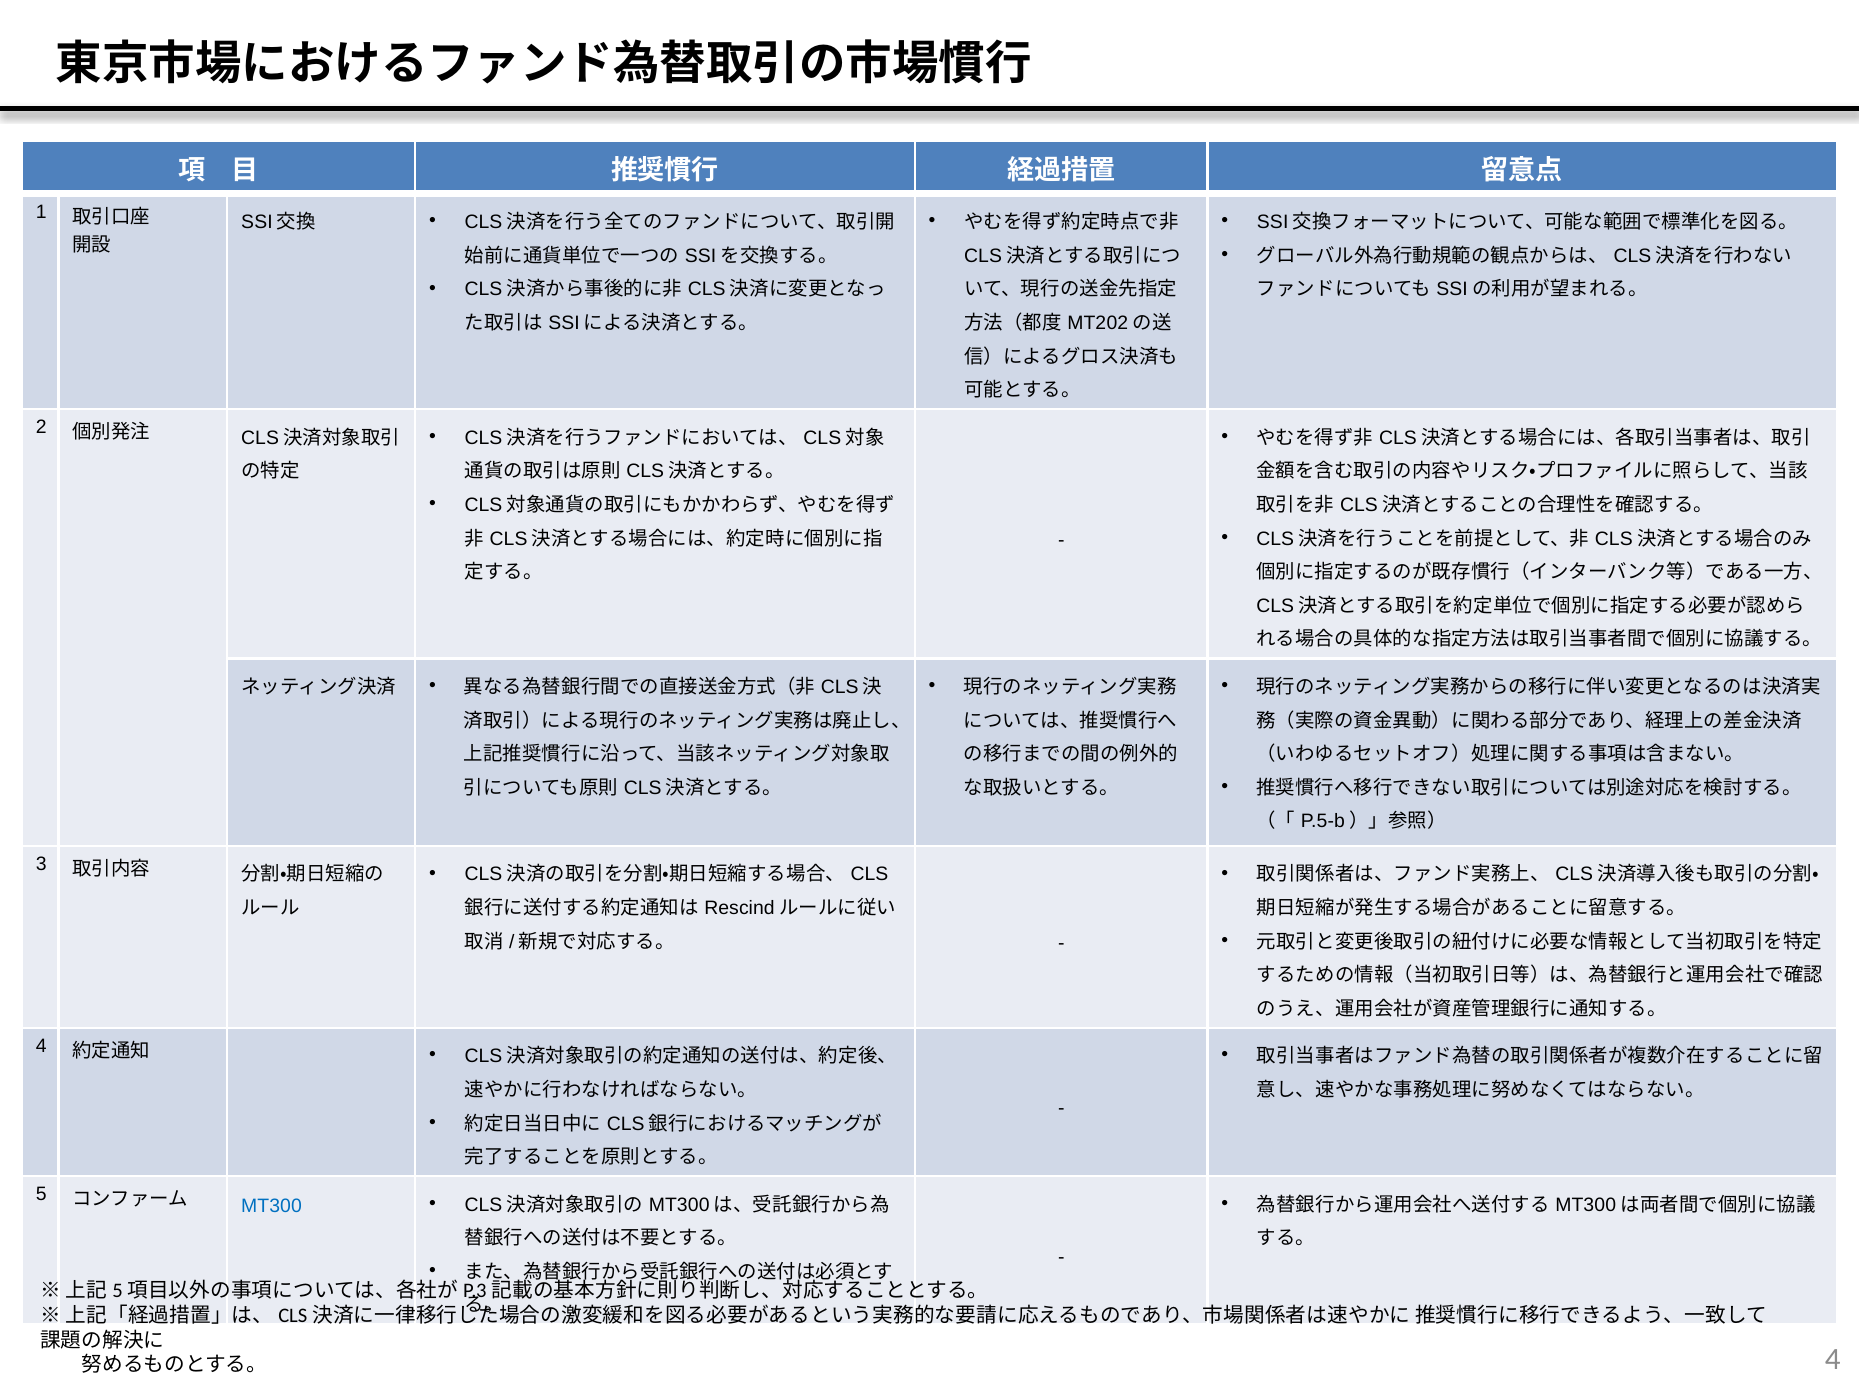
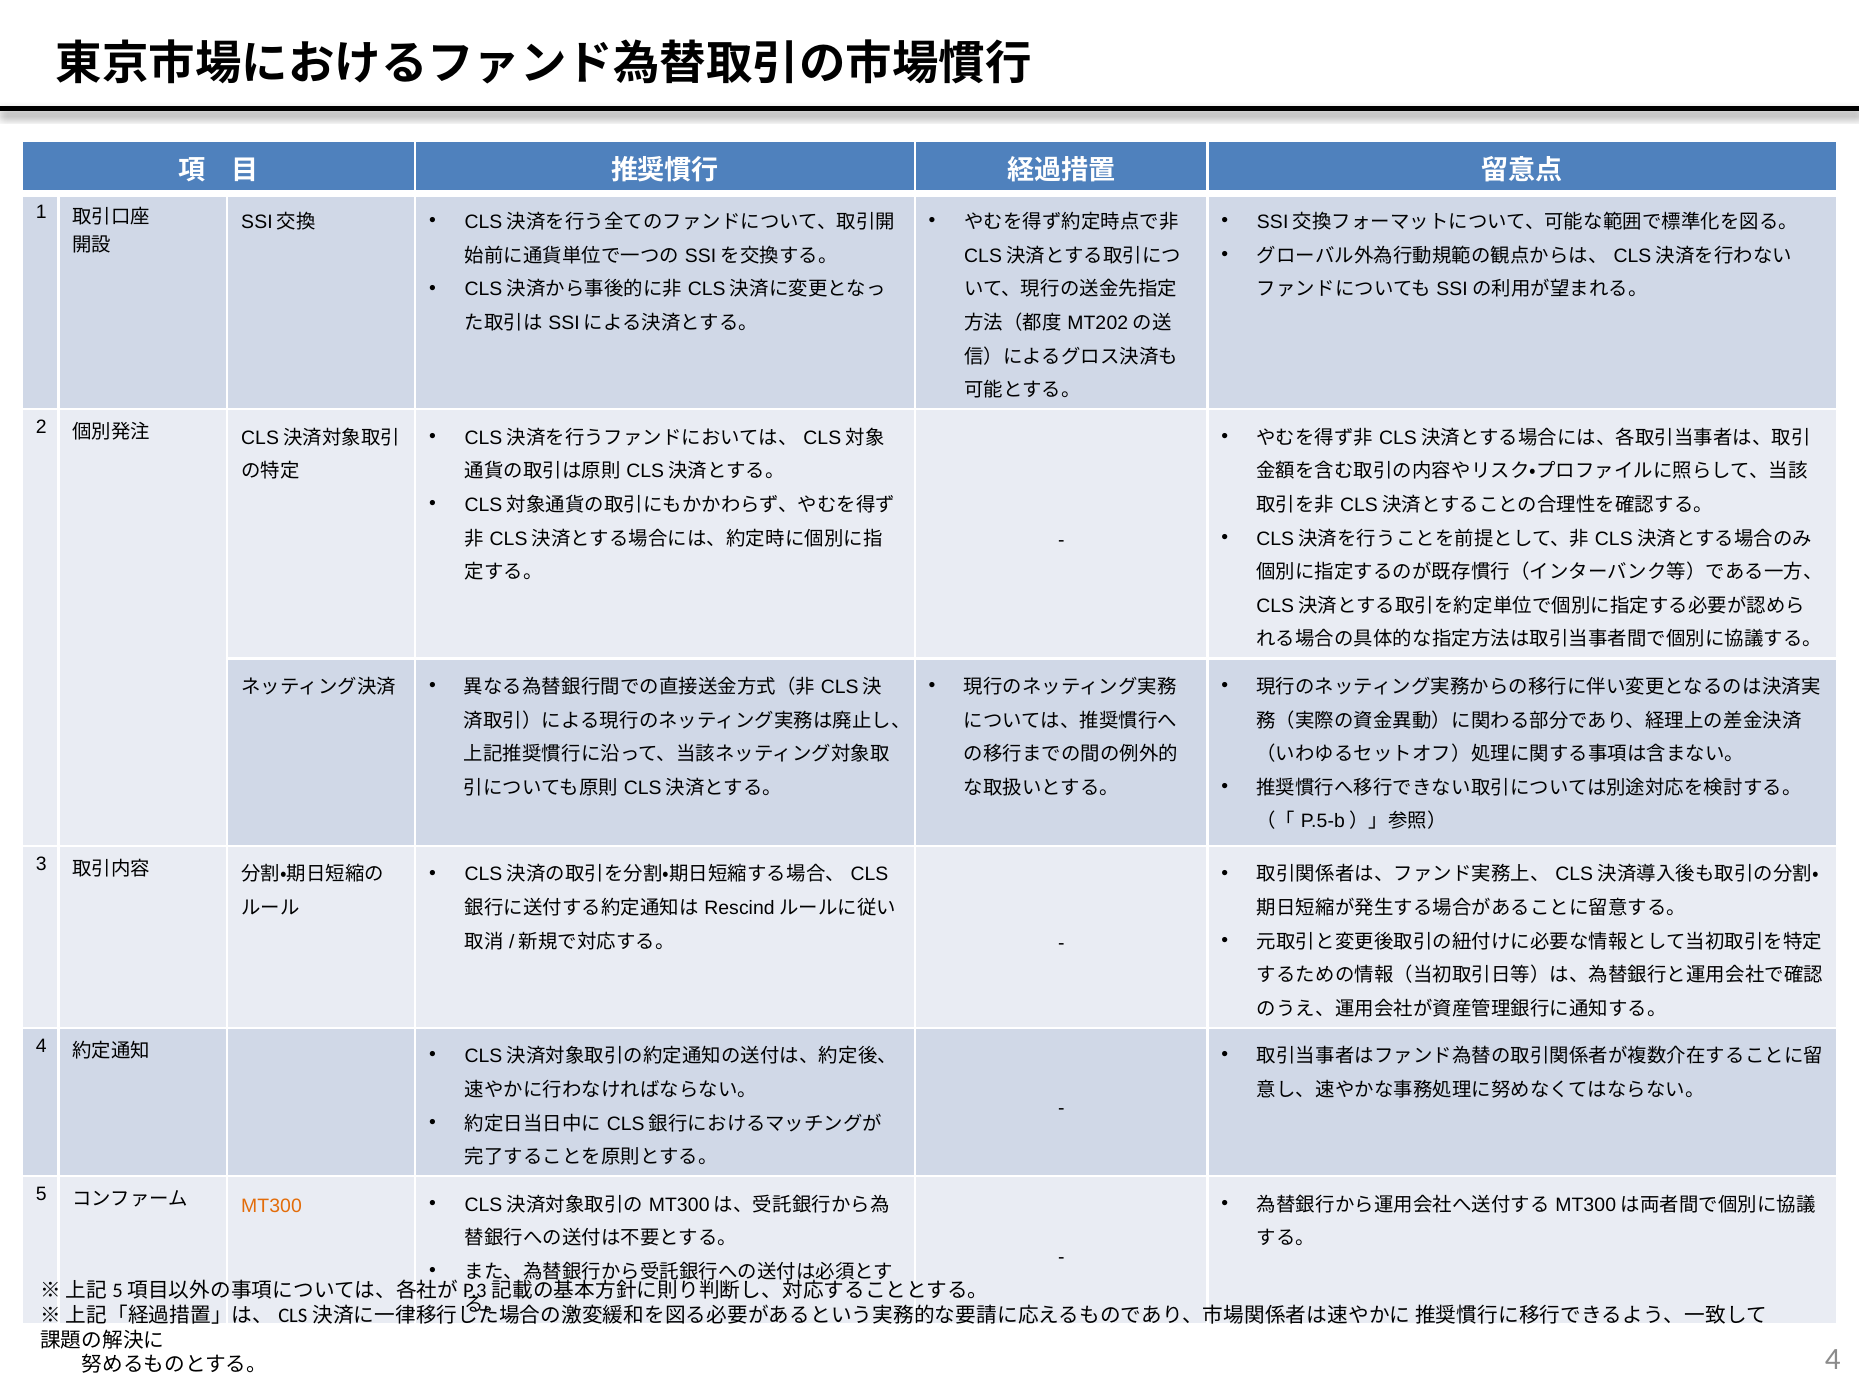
MT300 colour: blue -> orange
